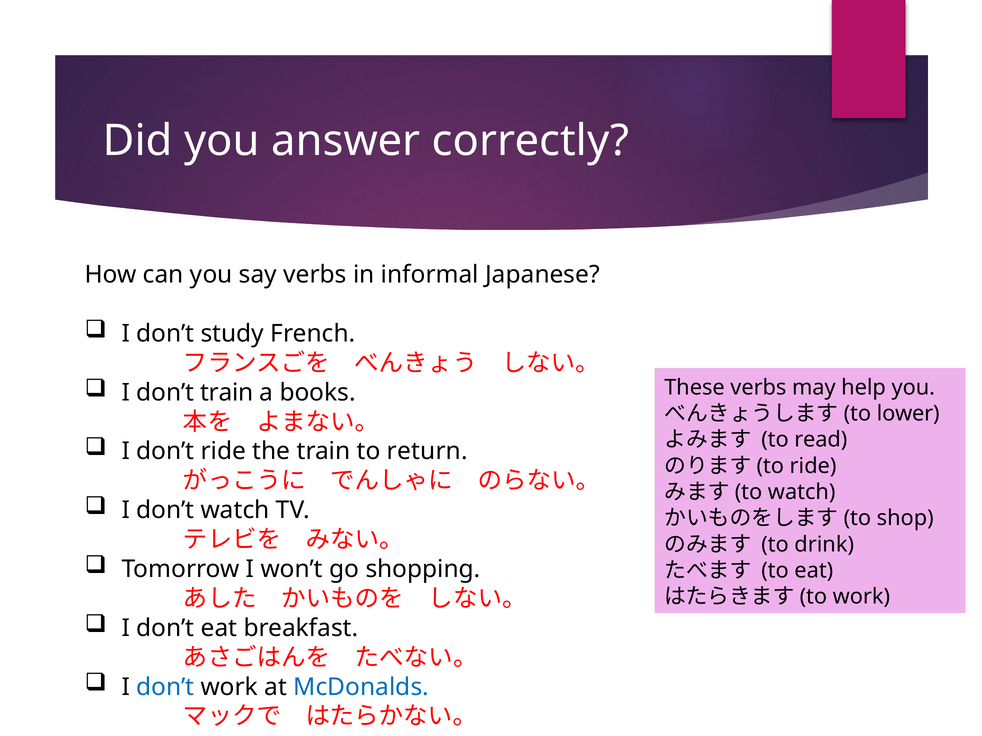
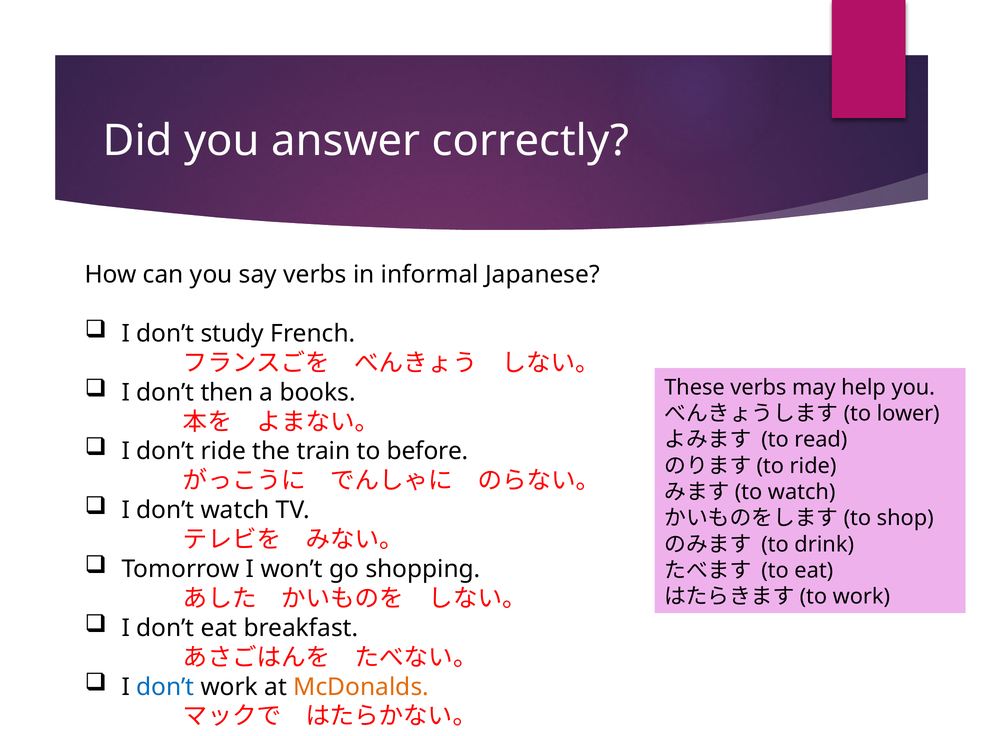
don’t train: train -> then
return: return -> before
McDonalds colour: blue -> orange
